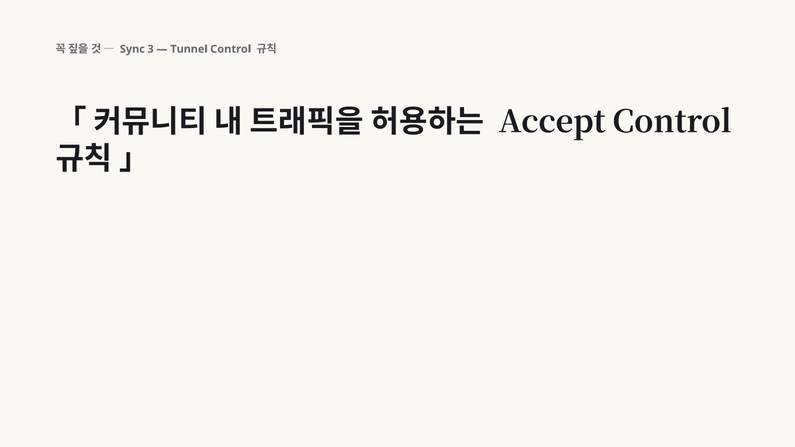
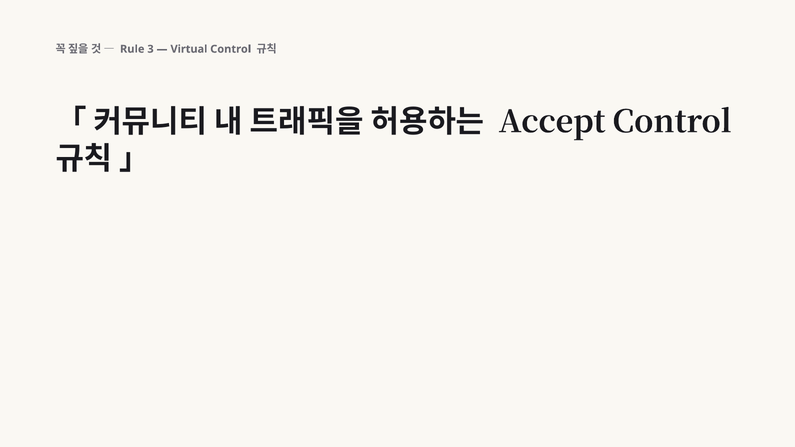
Sync: Sync -> Rule
Tunnel: Tunnel -> Virtual
